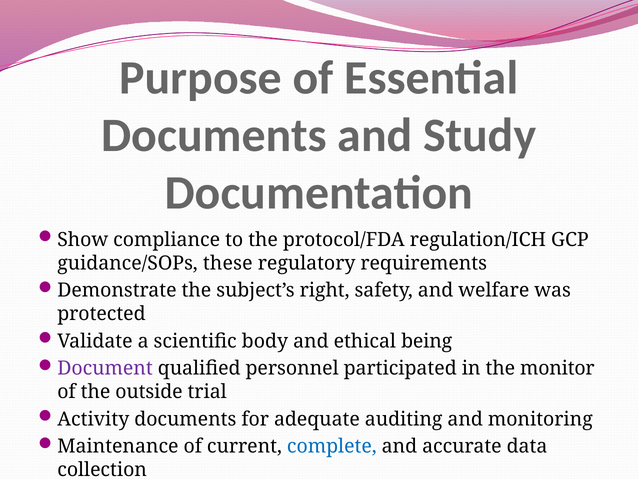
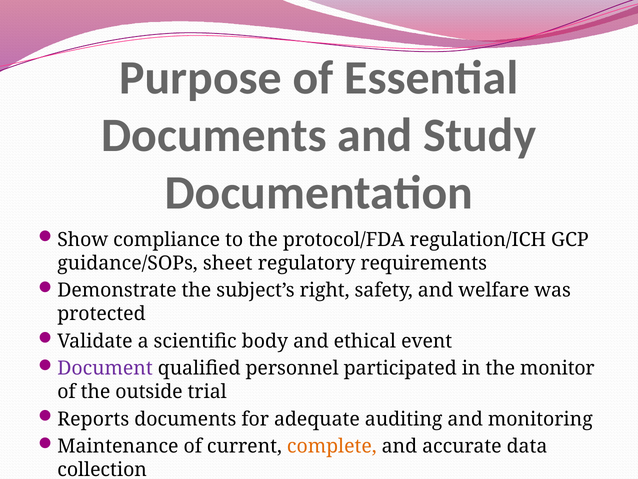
these: these -> sheet
being: being -> event
Activity: Activity -> Reports
complete colour: blue -> orange
